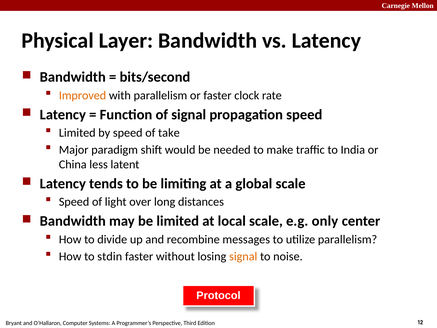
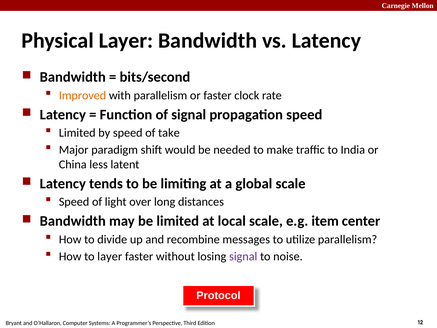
only: only -> item
to stdin: stdin -> layer
signal at (243, 256) colour: orange -> purple
